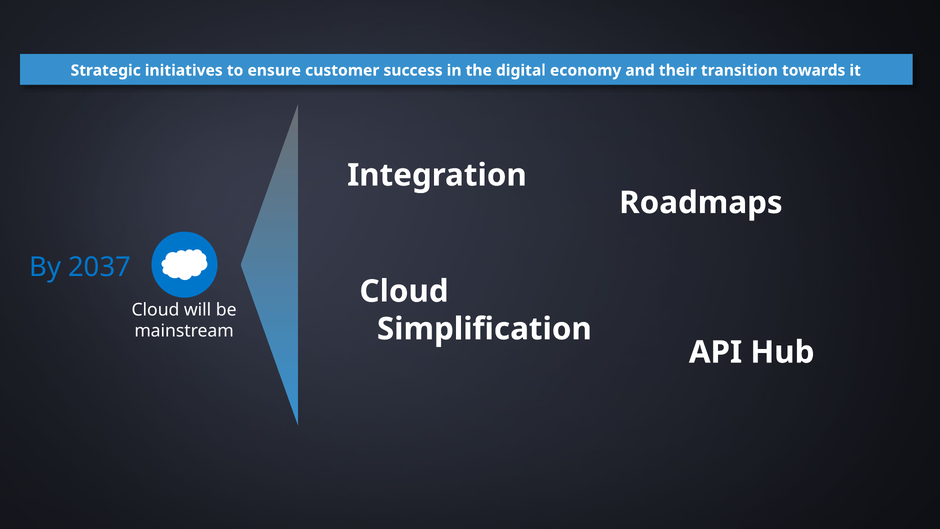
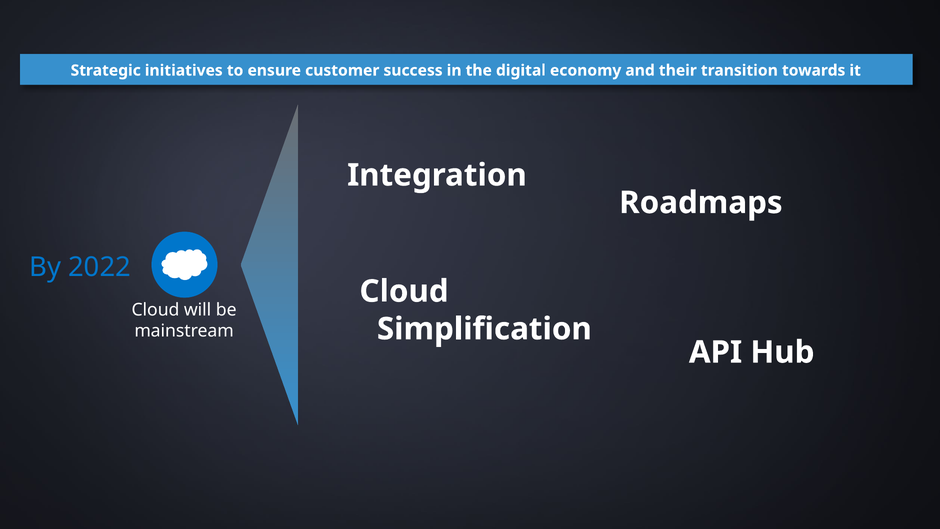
2037: 2037 -> 2022
